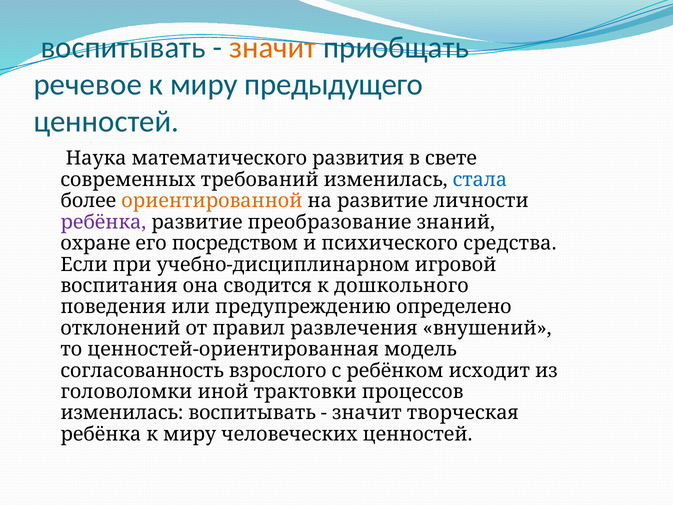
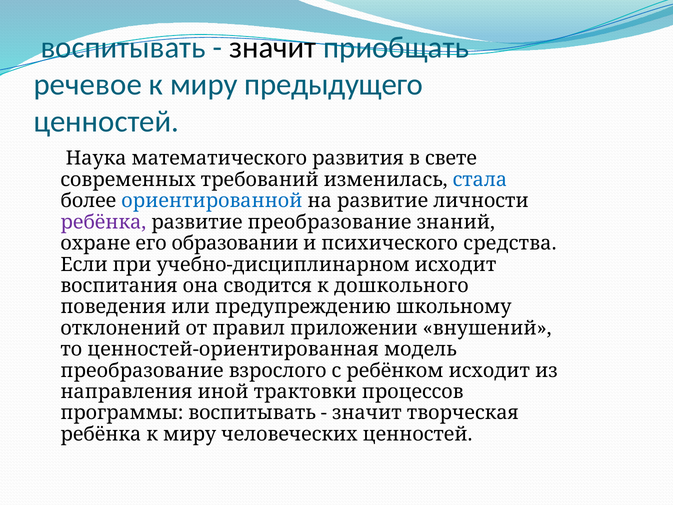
значит at (273, 48) colour: orange -> black
ориентированной colour: orange -> blue
посредством: посредством -> образовании
учебно-дисциплинарном игровой: игровой -> исходит
определено: определено -> школьному
развлечения: развлечения -> приложении
согласованность at (142, 370): согласованность -> преобразование
головоломки: головоломки -> направления
изменилась at (122, 413): изменилась -> программы
